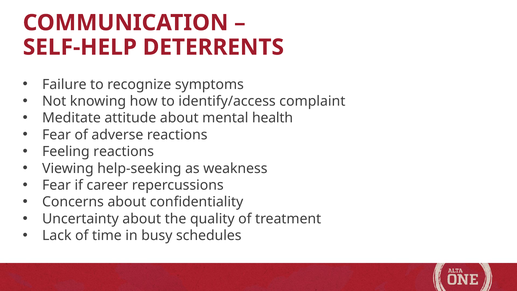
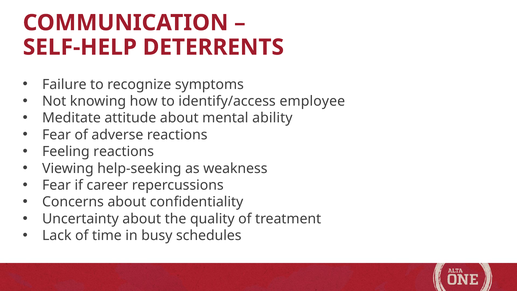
complaint: complaint -> employee
health: health -> ability
